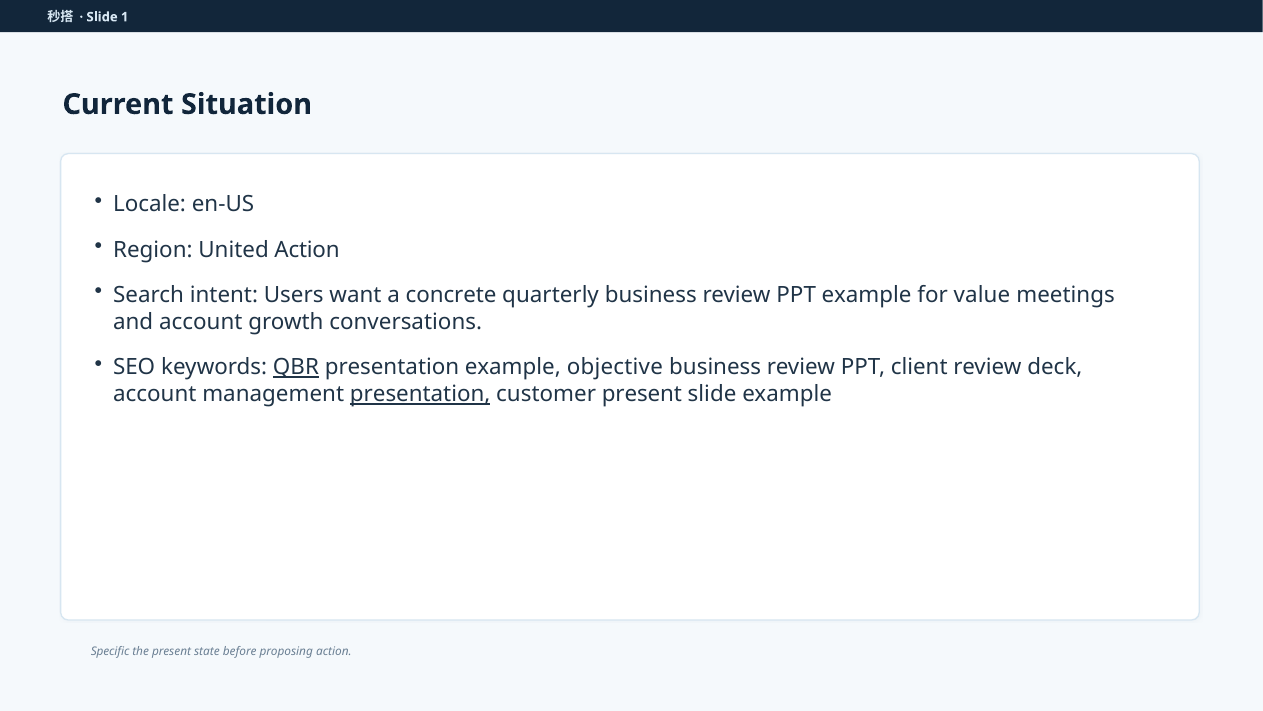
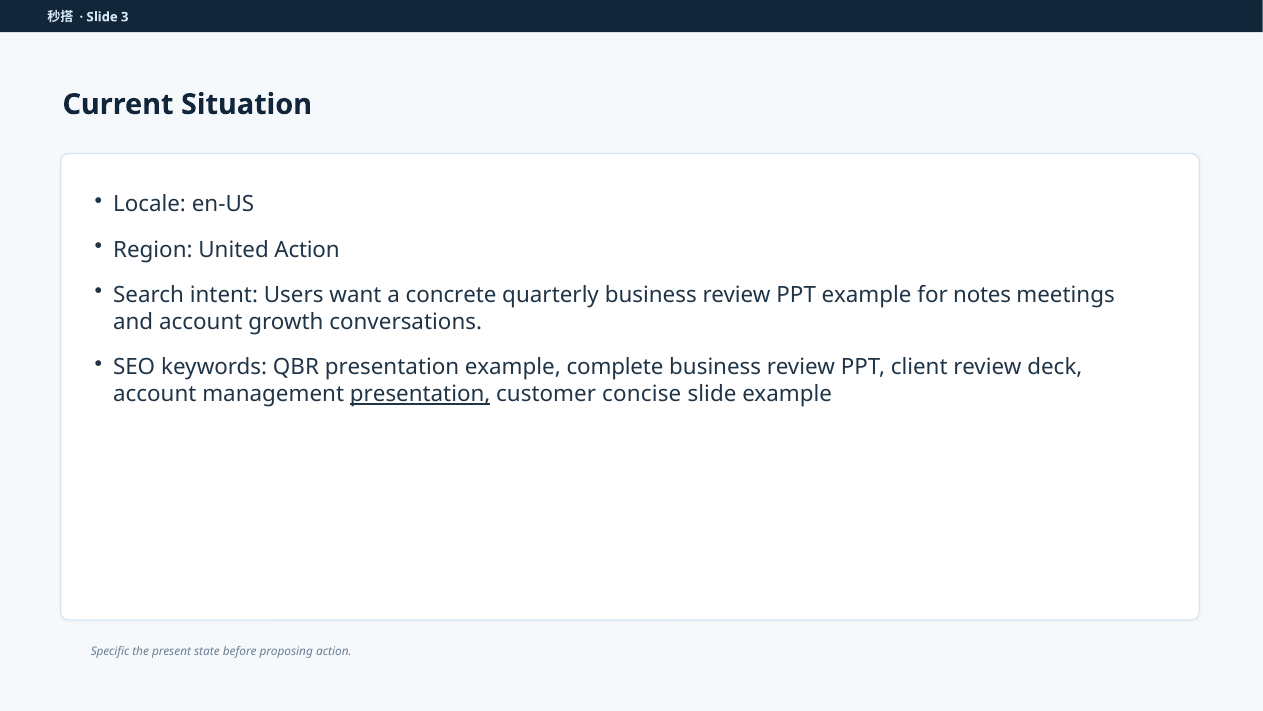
1: 1 -> 3
value: value -> notes
QBR underline: present -> none
objective: objective -> complete
customer present: present -> concise
